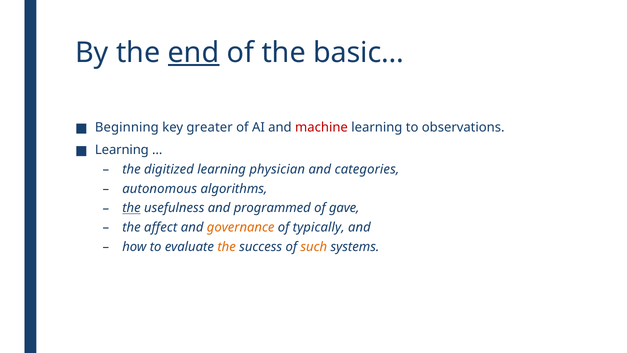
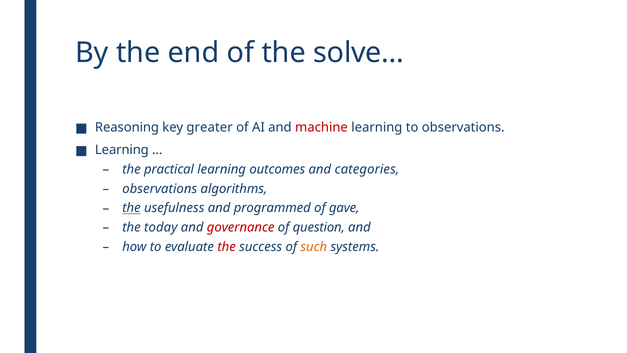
end underline: present -> none
basic…: basic… -> solve…
Beginning: Beginning -> Reasoning
digitized: digitized -> practical
physician: physician -> outcomes
autonomous at (160, 189): autonomous -> observations
affect: affect -> today
governance colour: orange -> red
typically: typically -> question
the at (227, 247) colour: orange -> red
